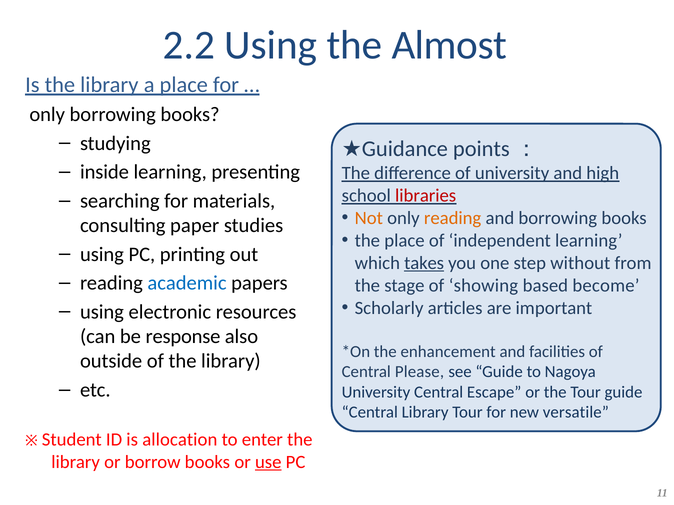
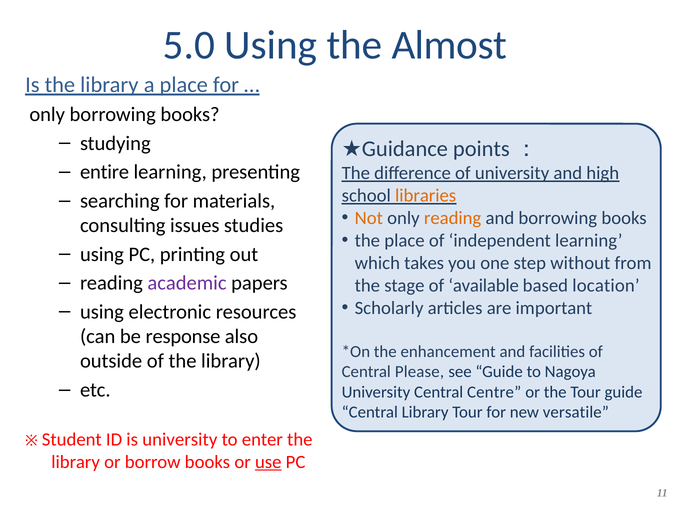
2.2: 2.2 -> 5.0
inside: inside -> entire
libraries colour: red -> orange
paper: paper -> issues
takes underline: present -> none
academic colour: blue -> purple
showing: showing -> available
become: become -> location
Escape: Escape -> Centre
is allocation: allocation -> university
